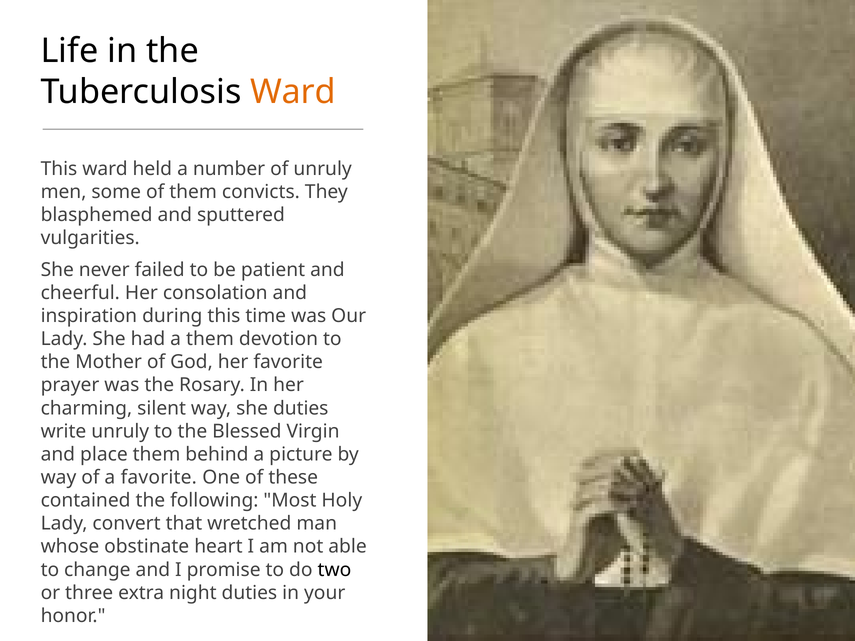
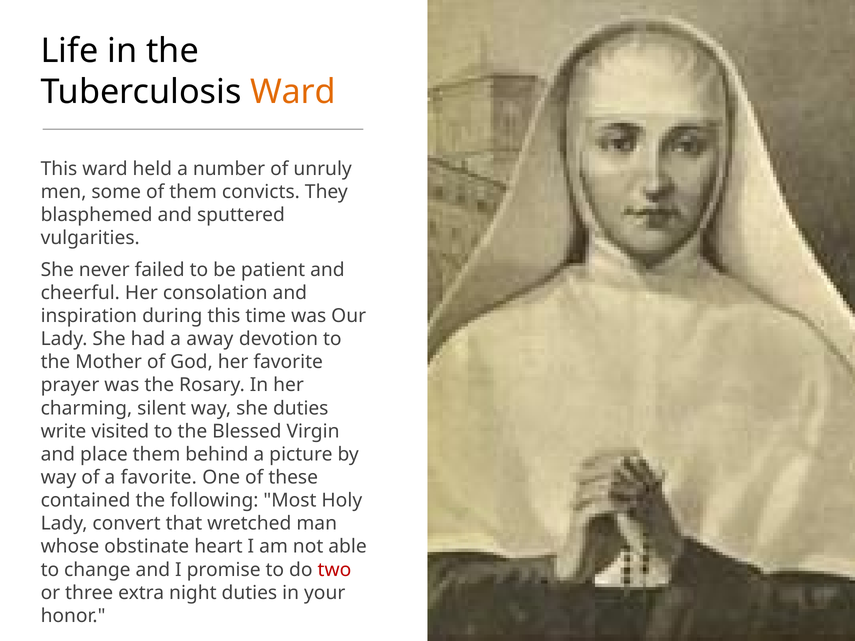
a them: them -> away
write unruly: unruly -> visited
two colour: black -> red
